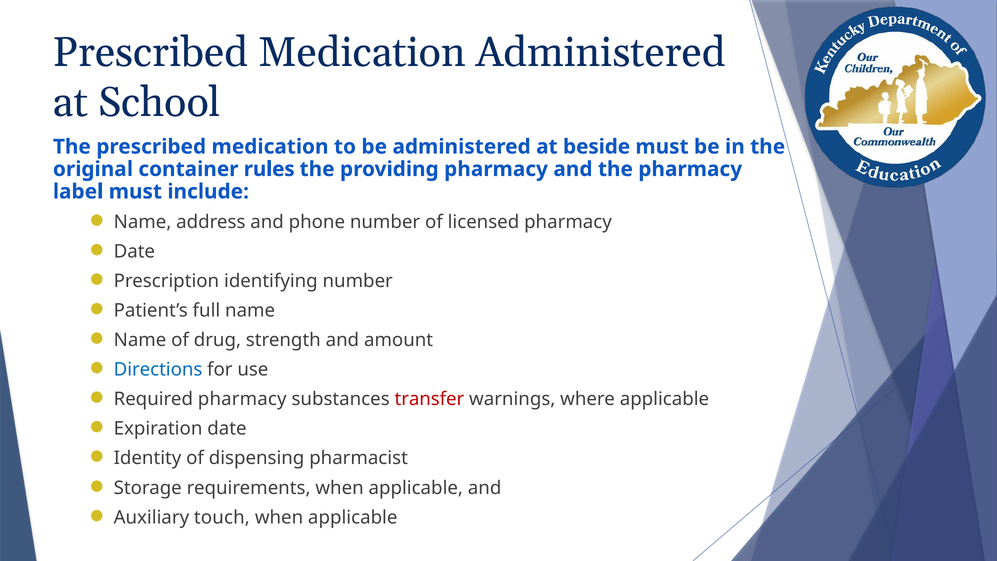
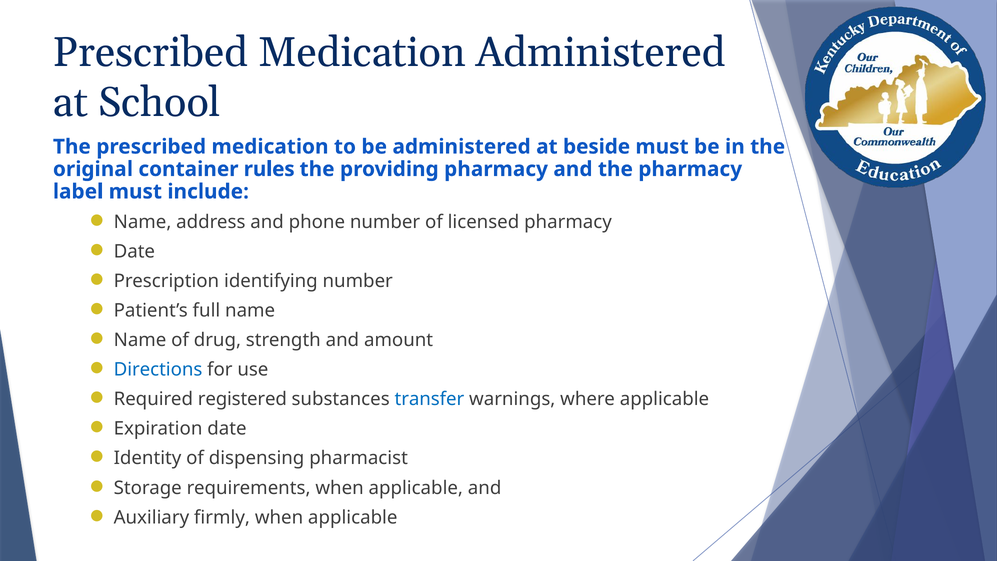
Required pharmacy: pharmacy -> registered
transfer colour: red -> blue
touch: touch -> firmly
